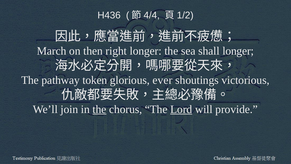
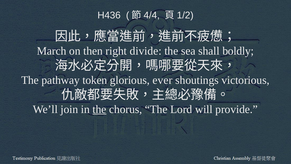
right longer: longer -> divide
shall longer: longer -> boldly
Lord underline: present -> none
